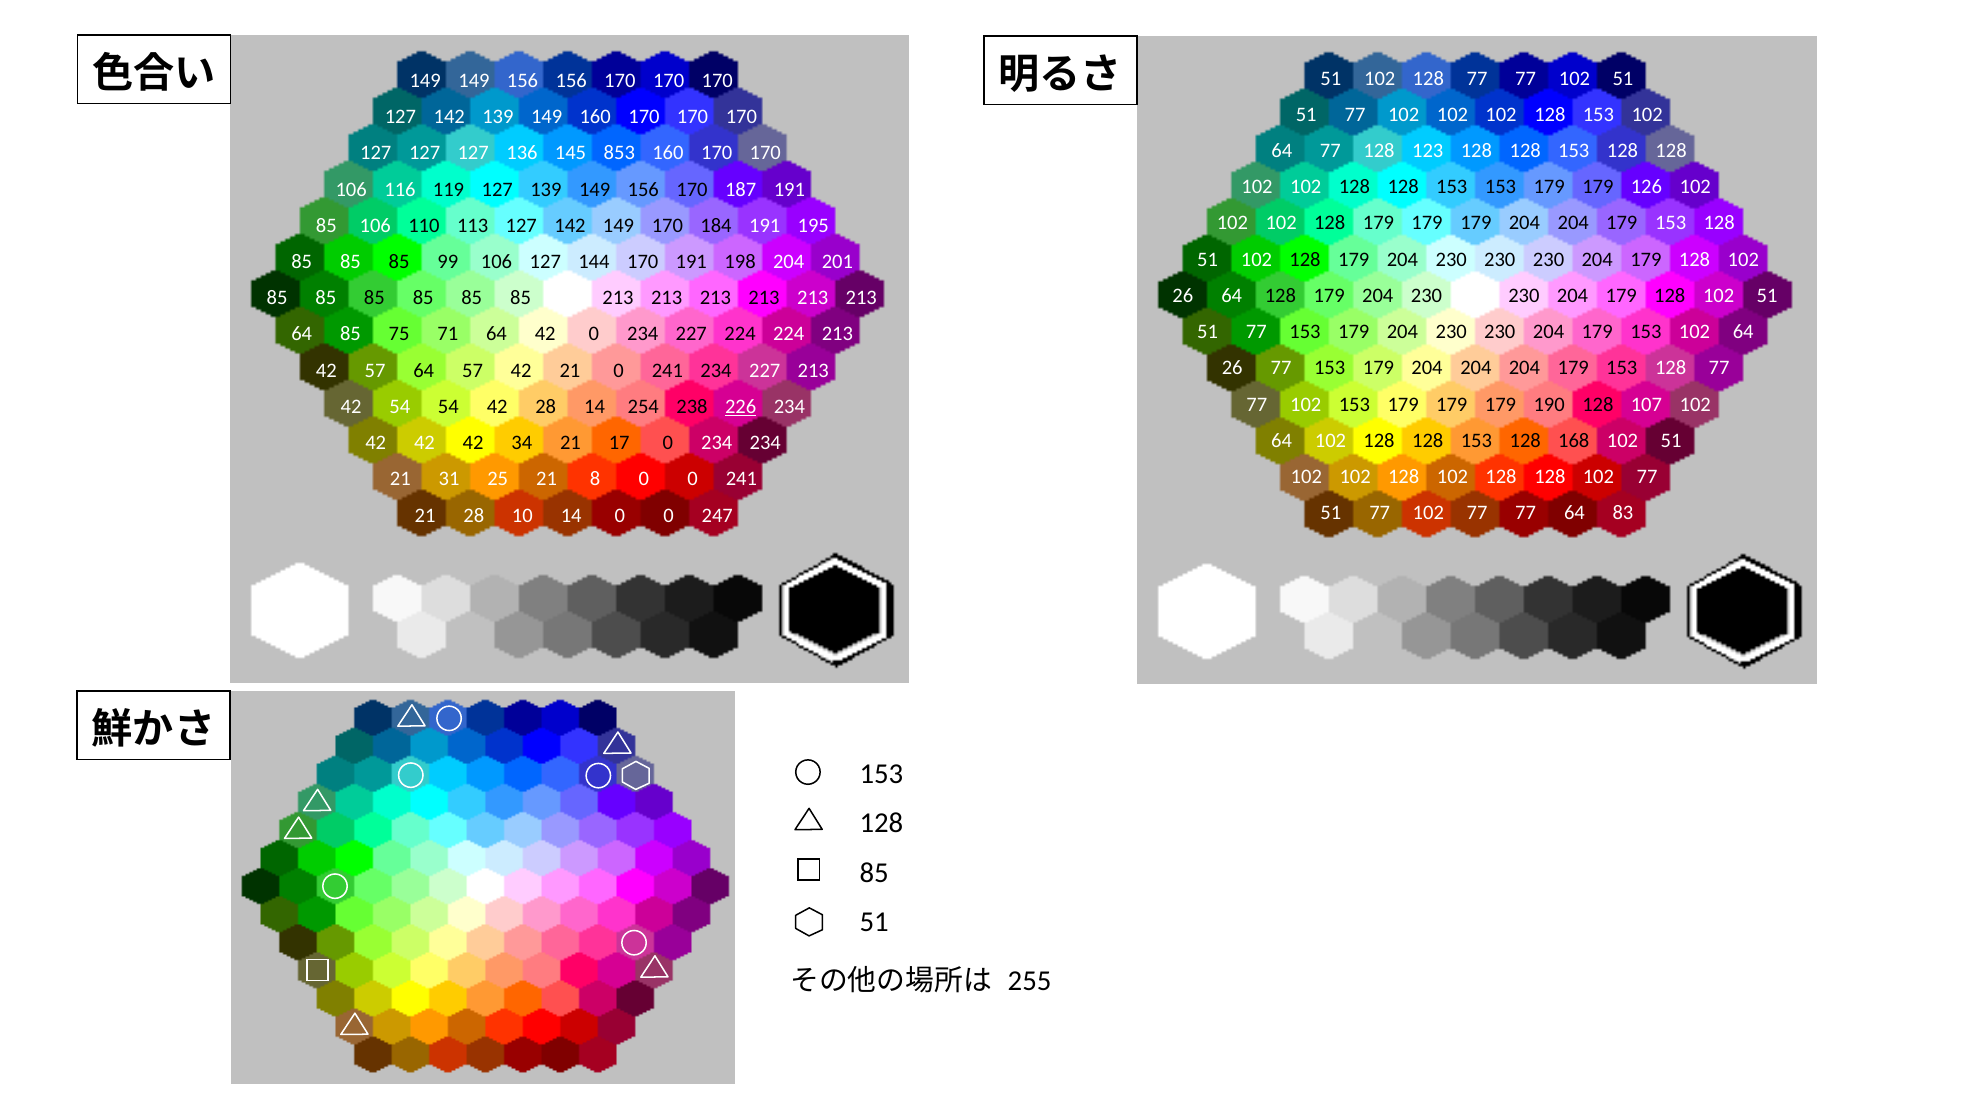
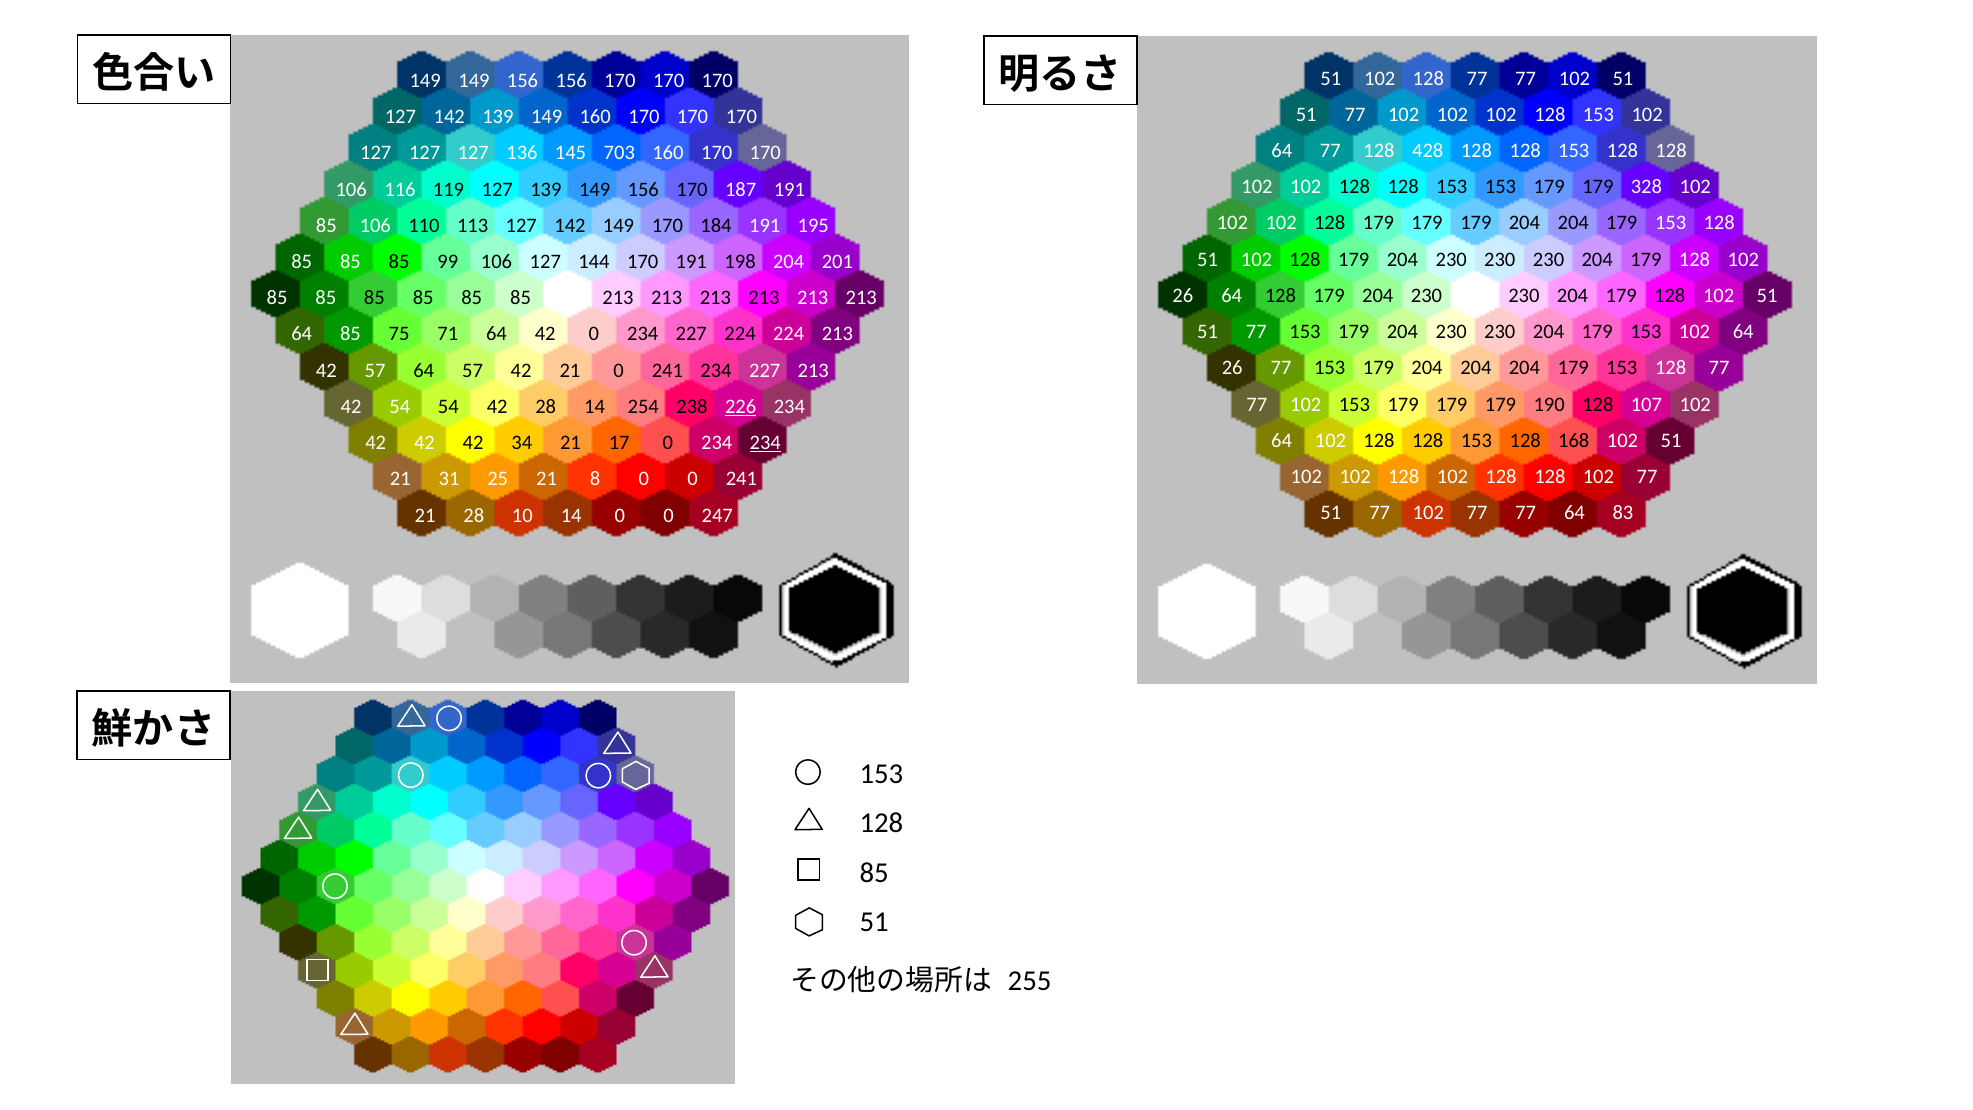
123: 123 -> 428
853: 853 -> 703
126: 126 -> 328
234 at (765, 443) underline: none -> present
